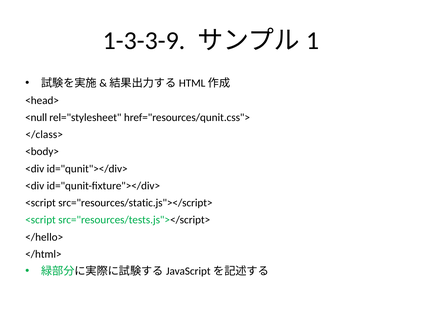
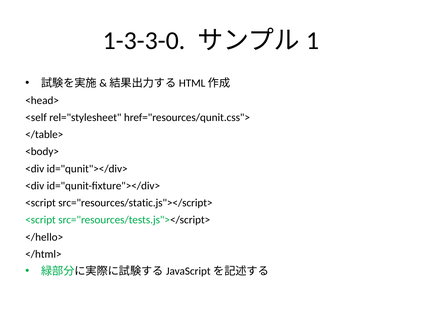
1-3-3-9: 1-3-3-9 -> 1-3-3-0
<null: <null -> <self
</class>: </class> -> </table>
